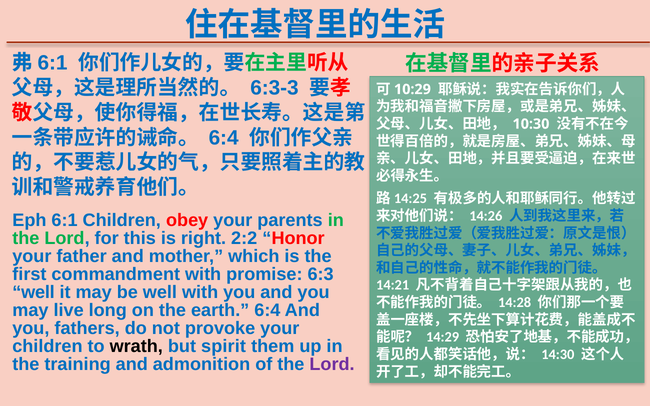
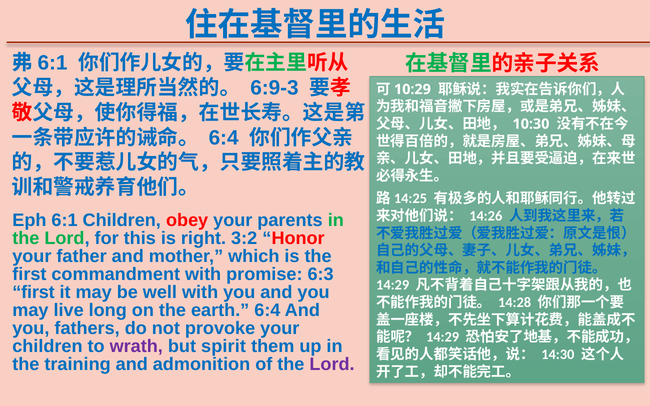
6:3-3: 6:3-3 -> 6:9-3
2:2: 2:2 -> 3:2
14:21 at (393, 285): 14:21 -> 14:29
well at (34, 292): well -> first
wrath colour: black -> purple
